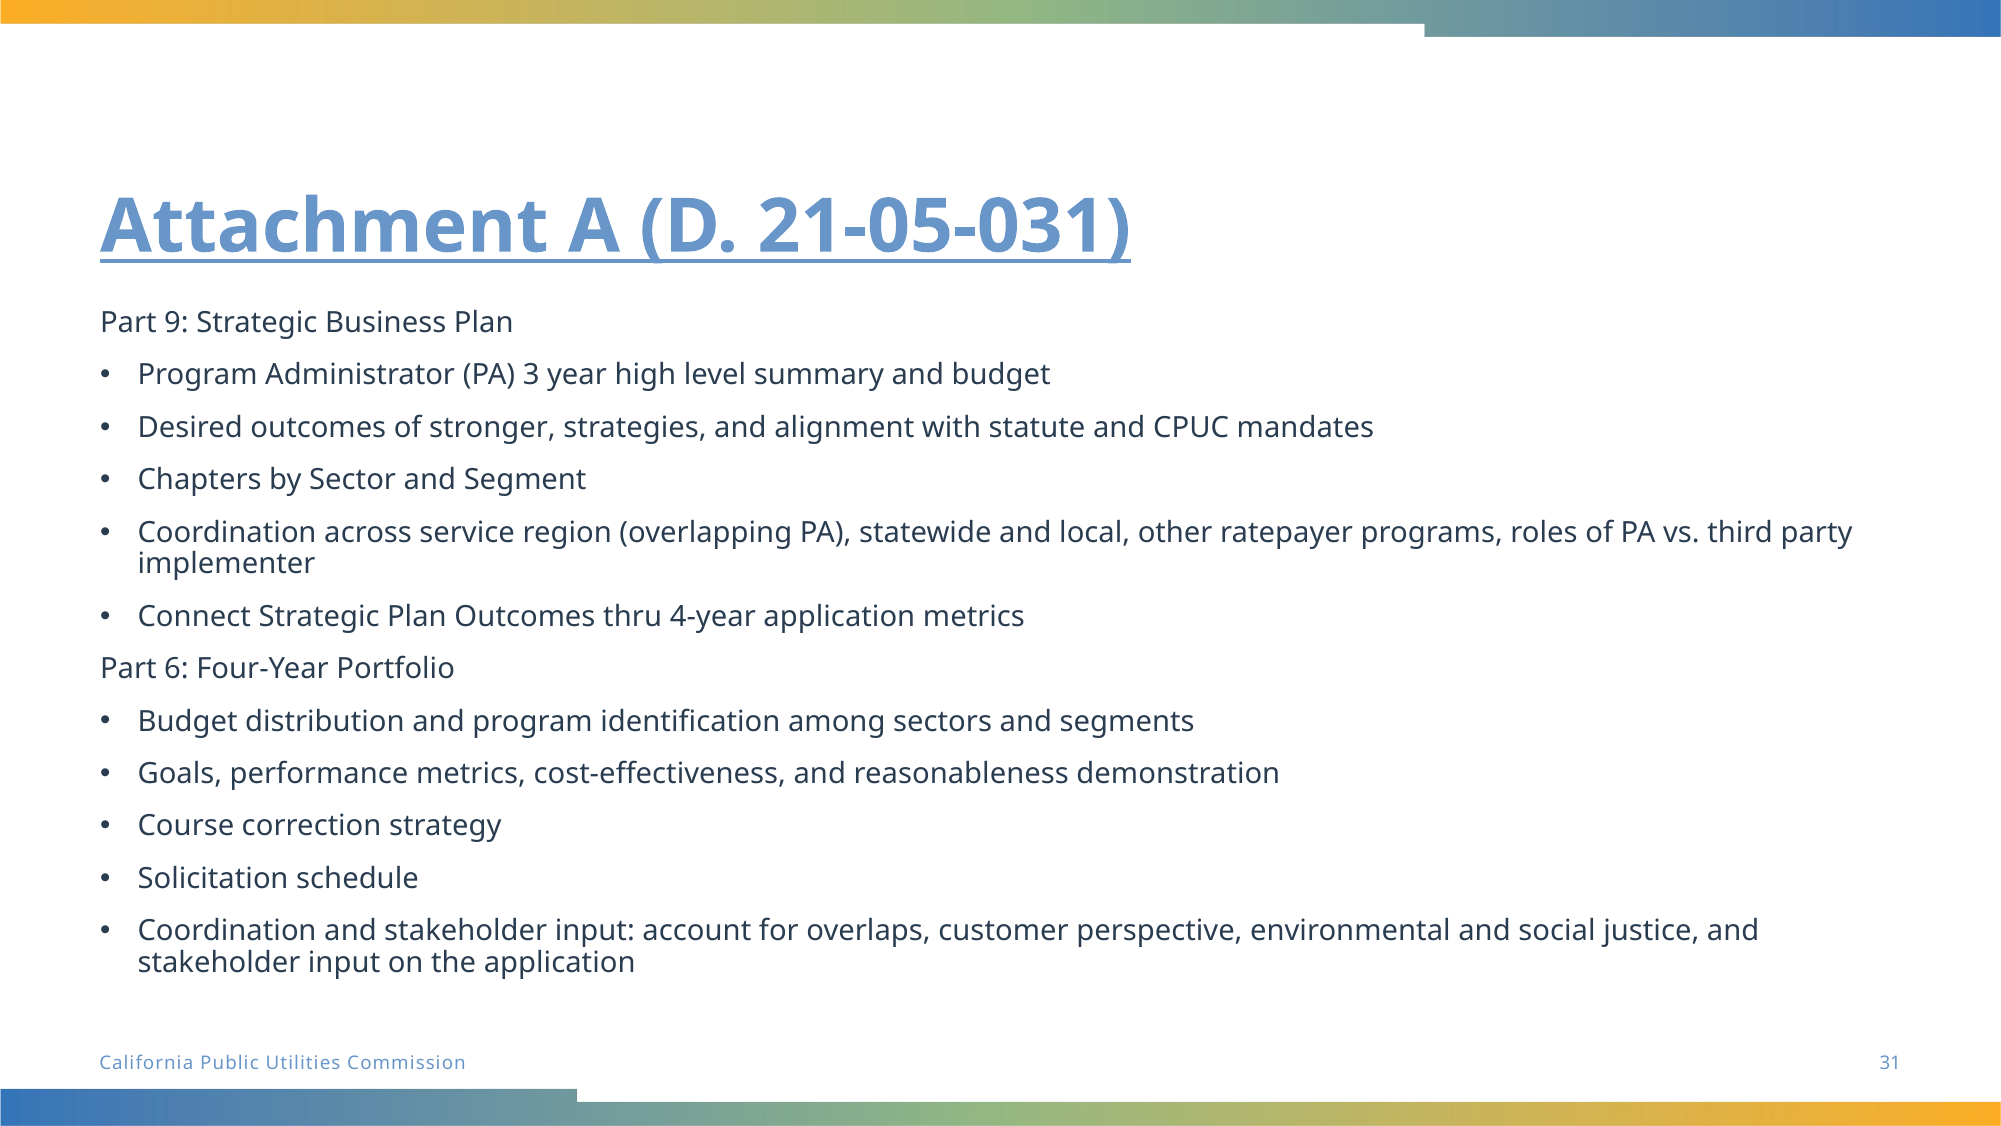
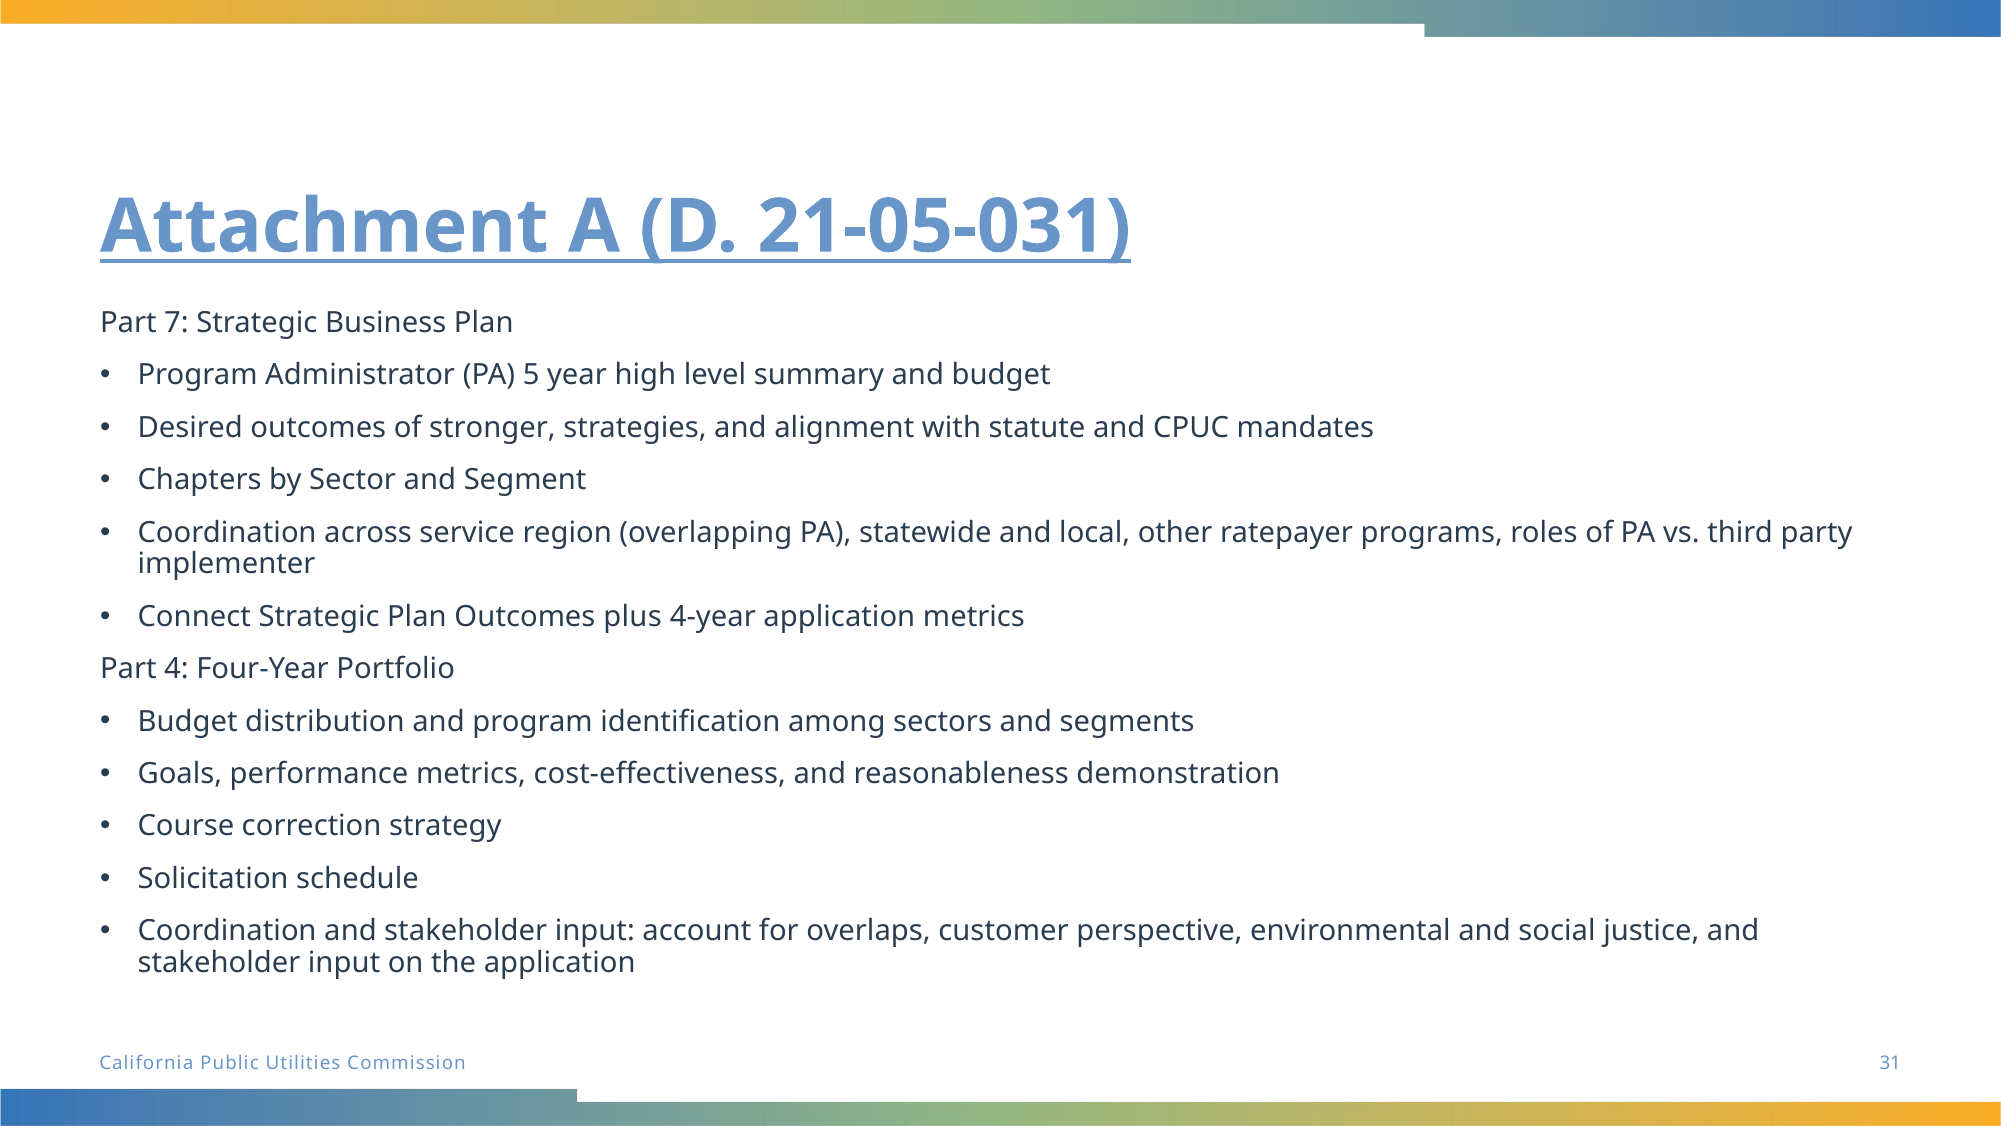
9: 9 -> 7
3: 3 -> 5
thru: thru -> plus
6: 6 -> 4
